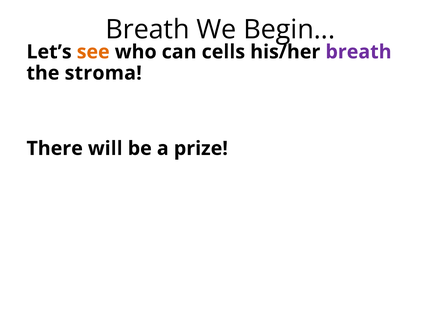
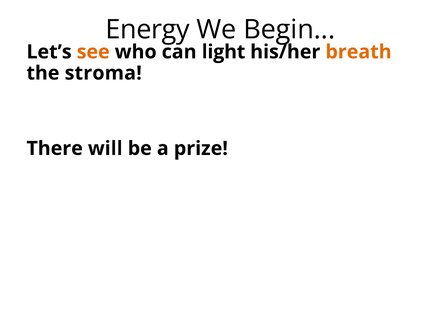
Breath at (148, 29): Breath -> Energy
cells: cells -> light
breath at (359, 52) colour: purple -> orange
